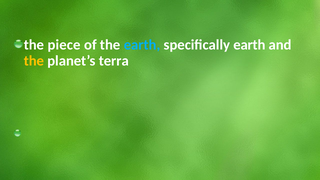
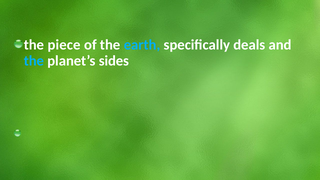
specifically earth: earth -> deals
the at (34, 61) colour: yellow -> light blue
terra: terra -> sides
